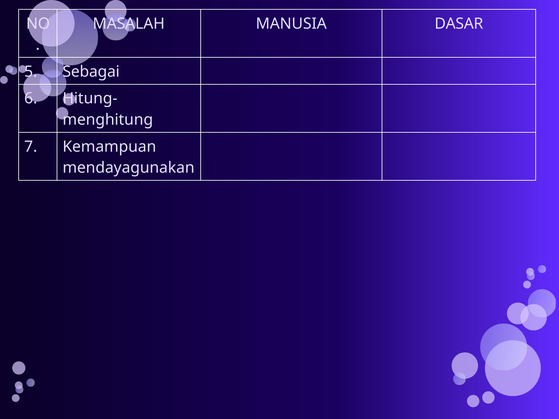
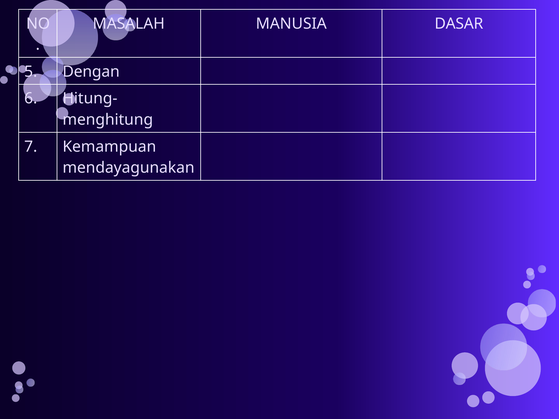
Sebagai: Sebagai -> Dengan
